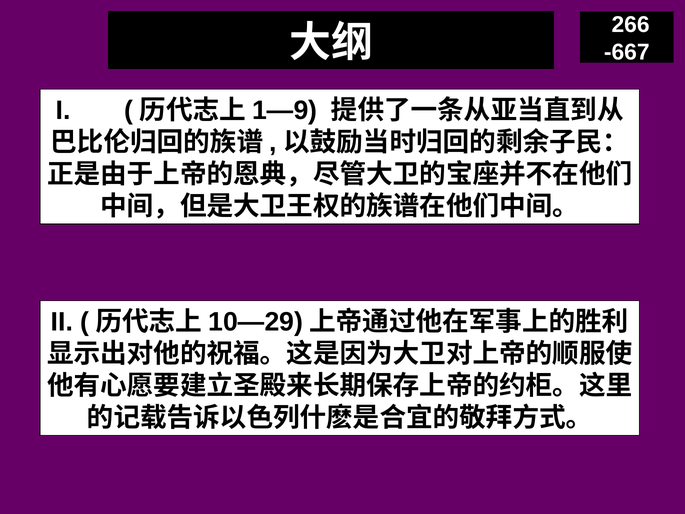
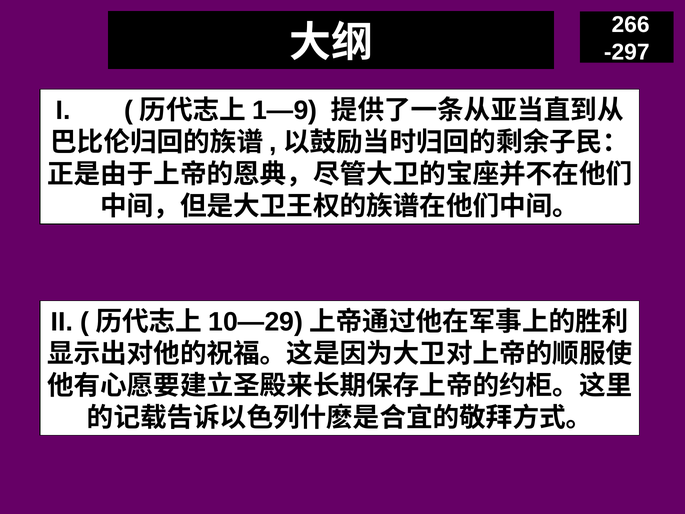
-667: -667 -> -297
